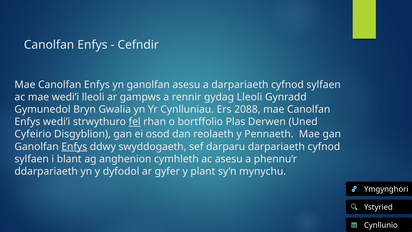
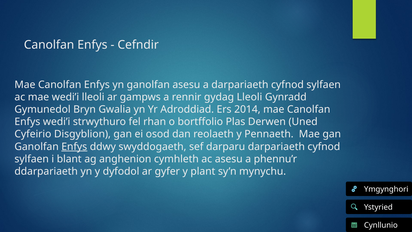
Cynlluniau: Cynlluniau -> Adroddiad
2088: 2088 -> 2014
fel underline: present -> none
